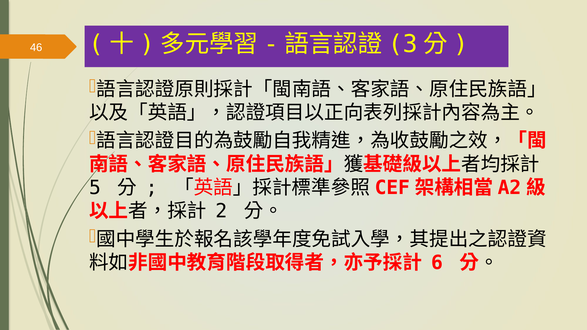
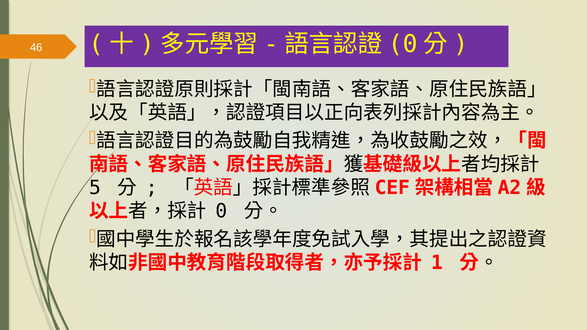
3 at (403, 44): 3 -> 0
2 at (221, 211): 2 -> 0
6: 6 -> 1
